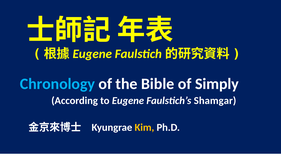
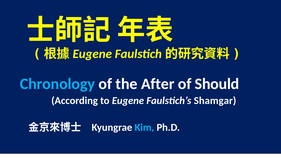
Bible: Bible -> After
Simply: Simply -> Should
Kim colour: yellow -> light blue
